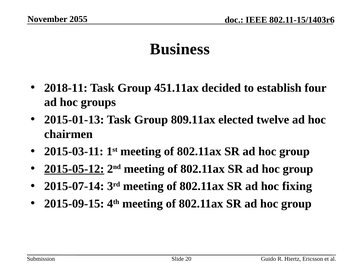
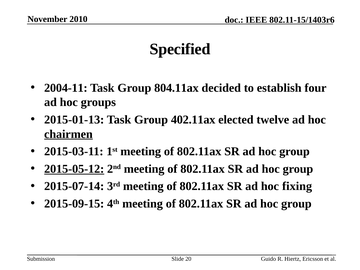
2055: 2055 -> 2010
Business: Business -> Specified
2018-11: 2018-11 -> 2004-11
451.11ax: 451.11ax -> 804.11ax
809.11ax: 809.11ax -> 402.11ax
chairmen underline: none -> present
